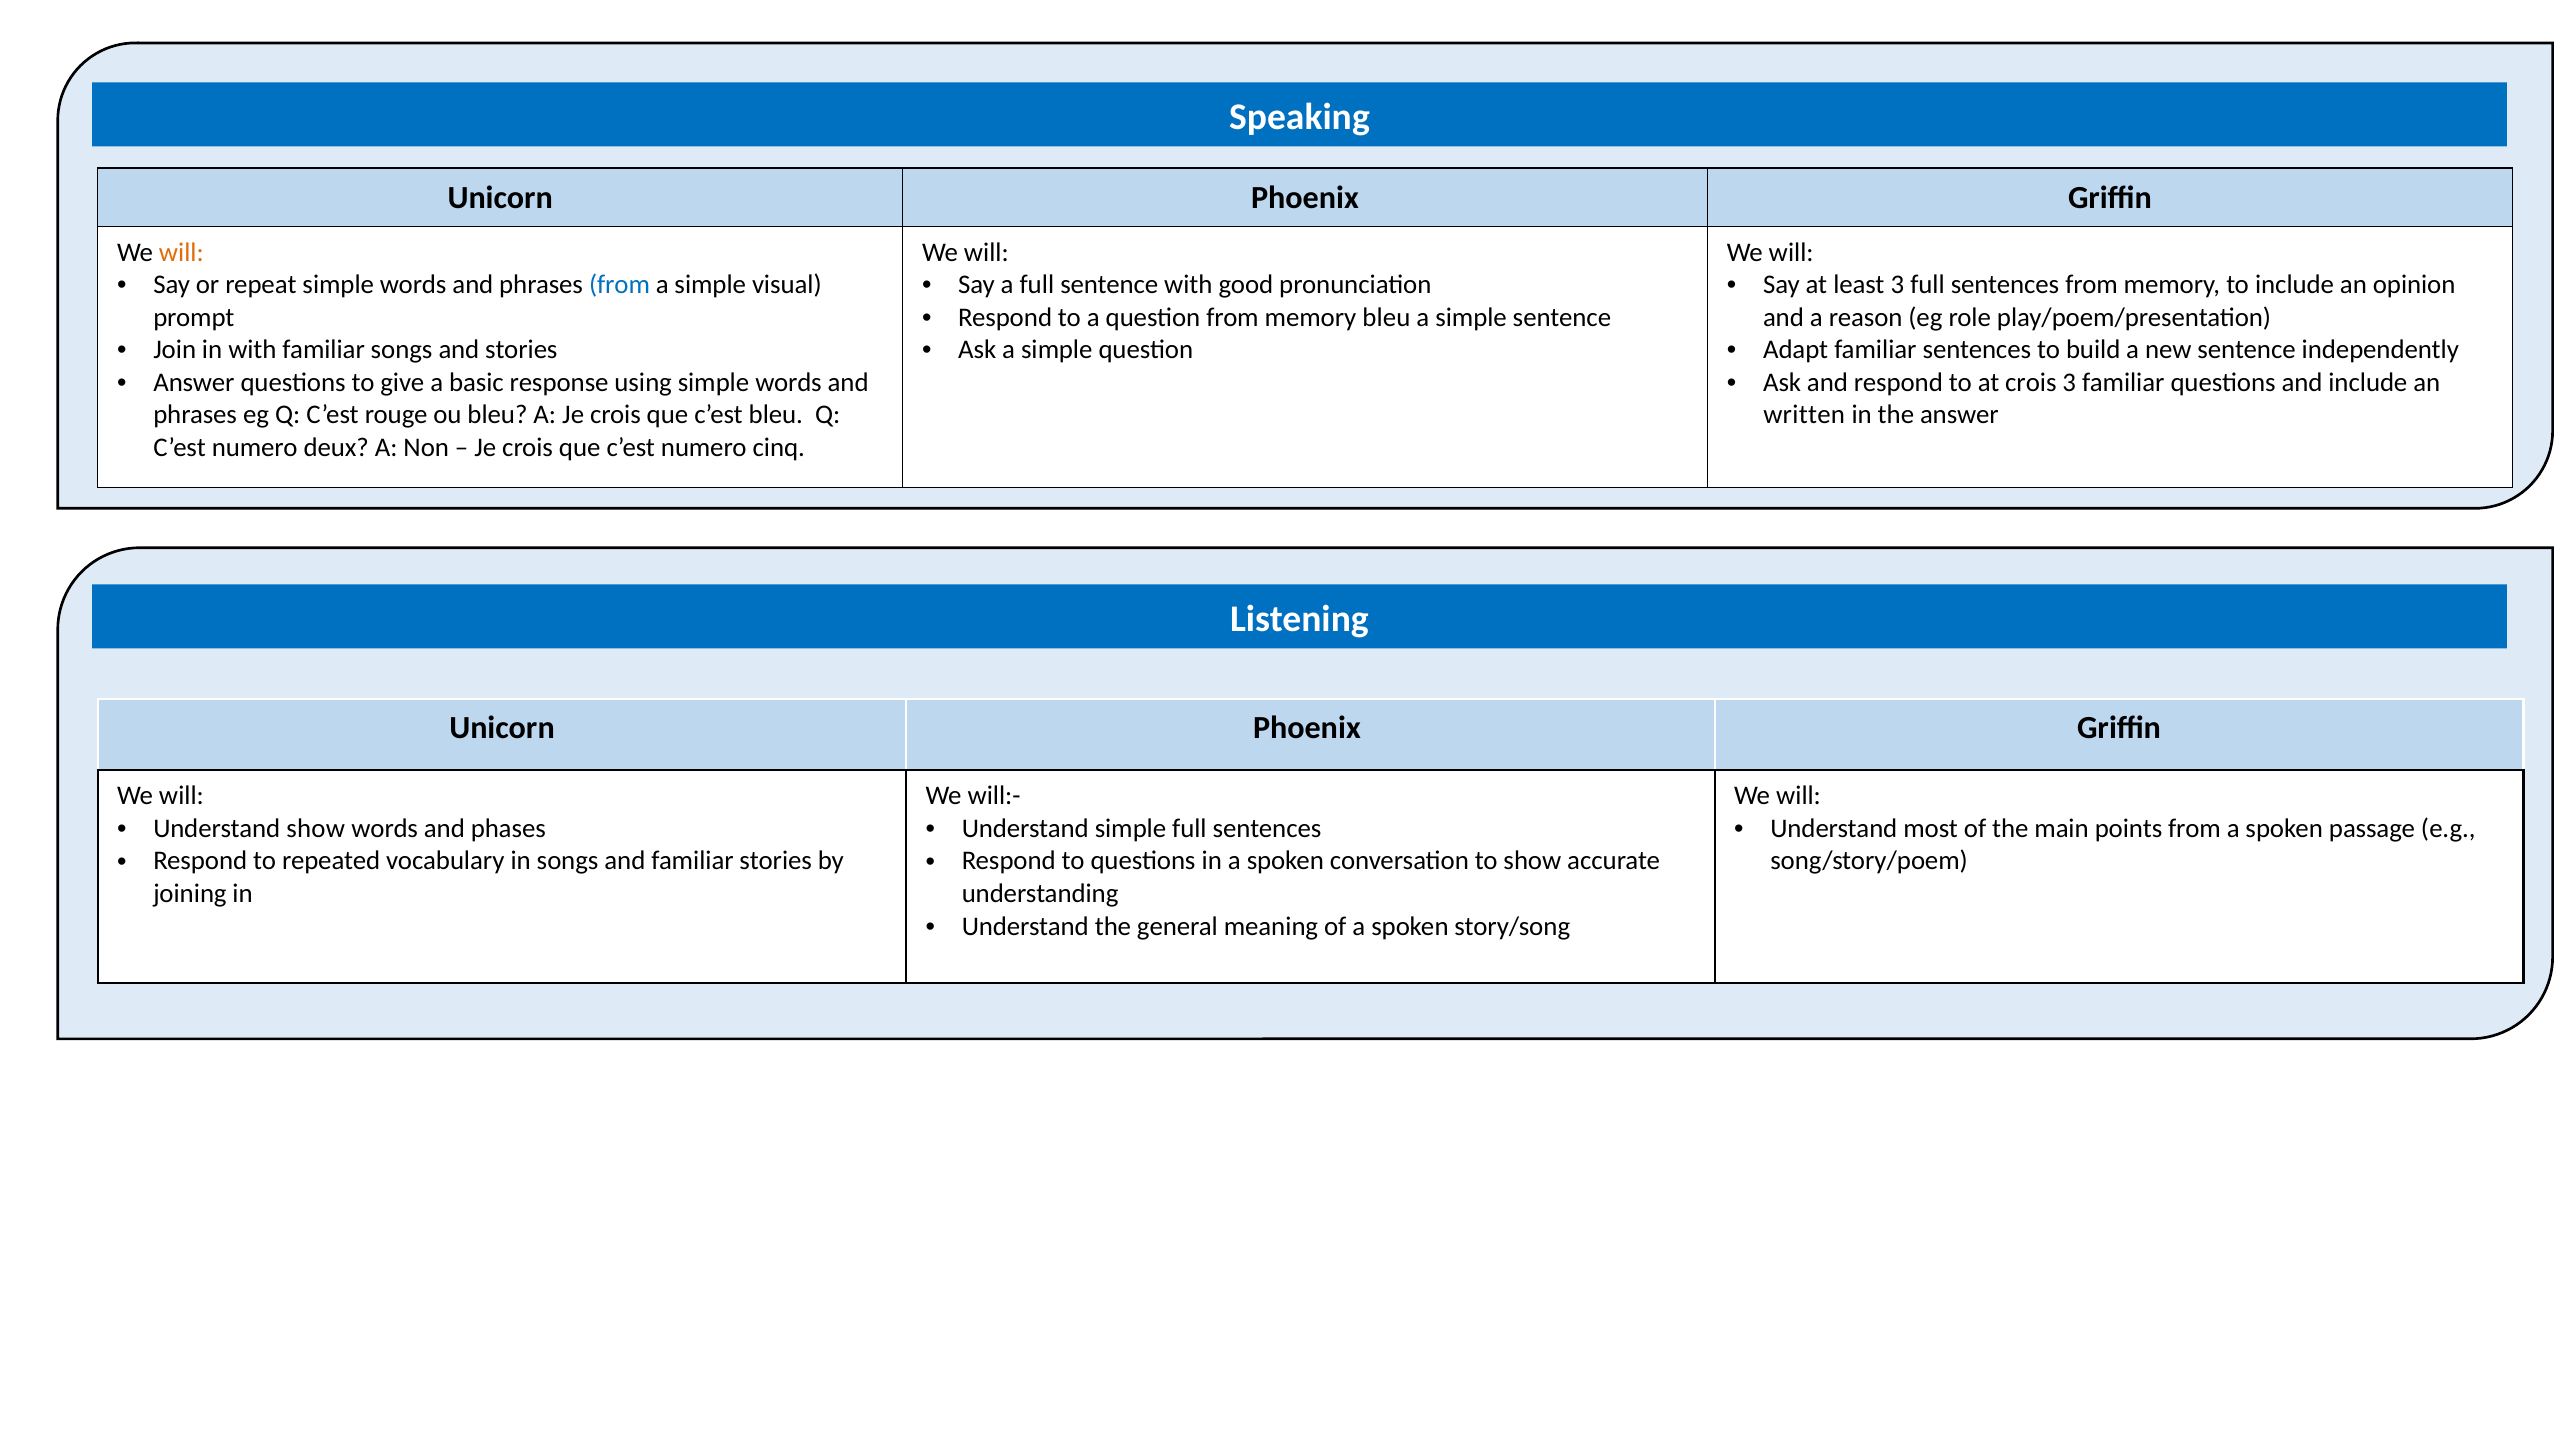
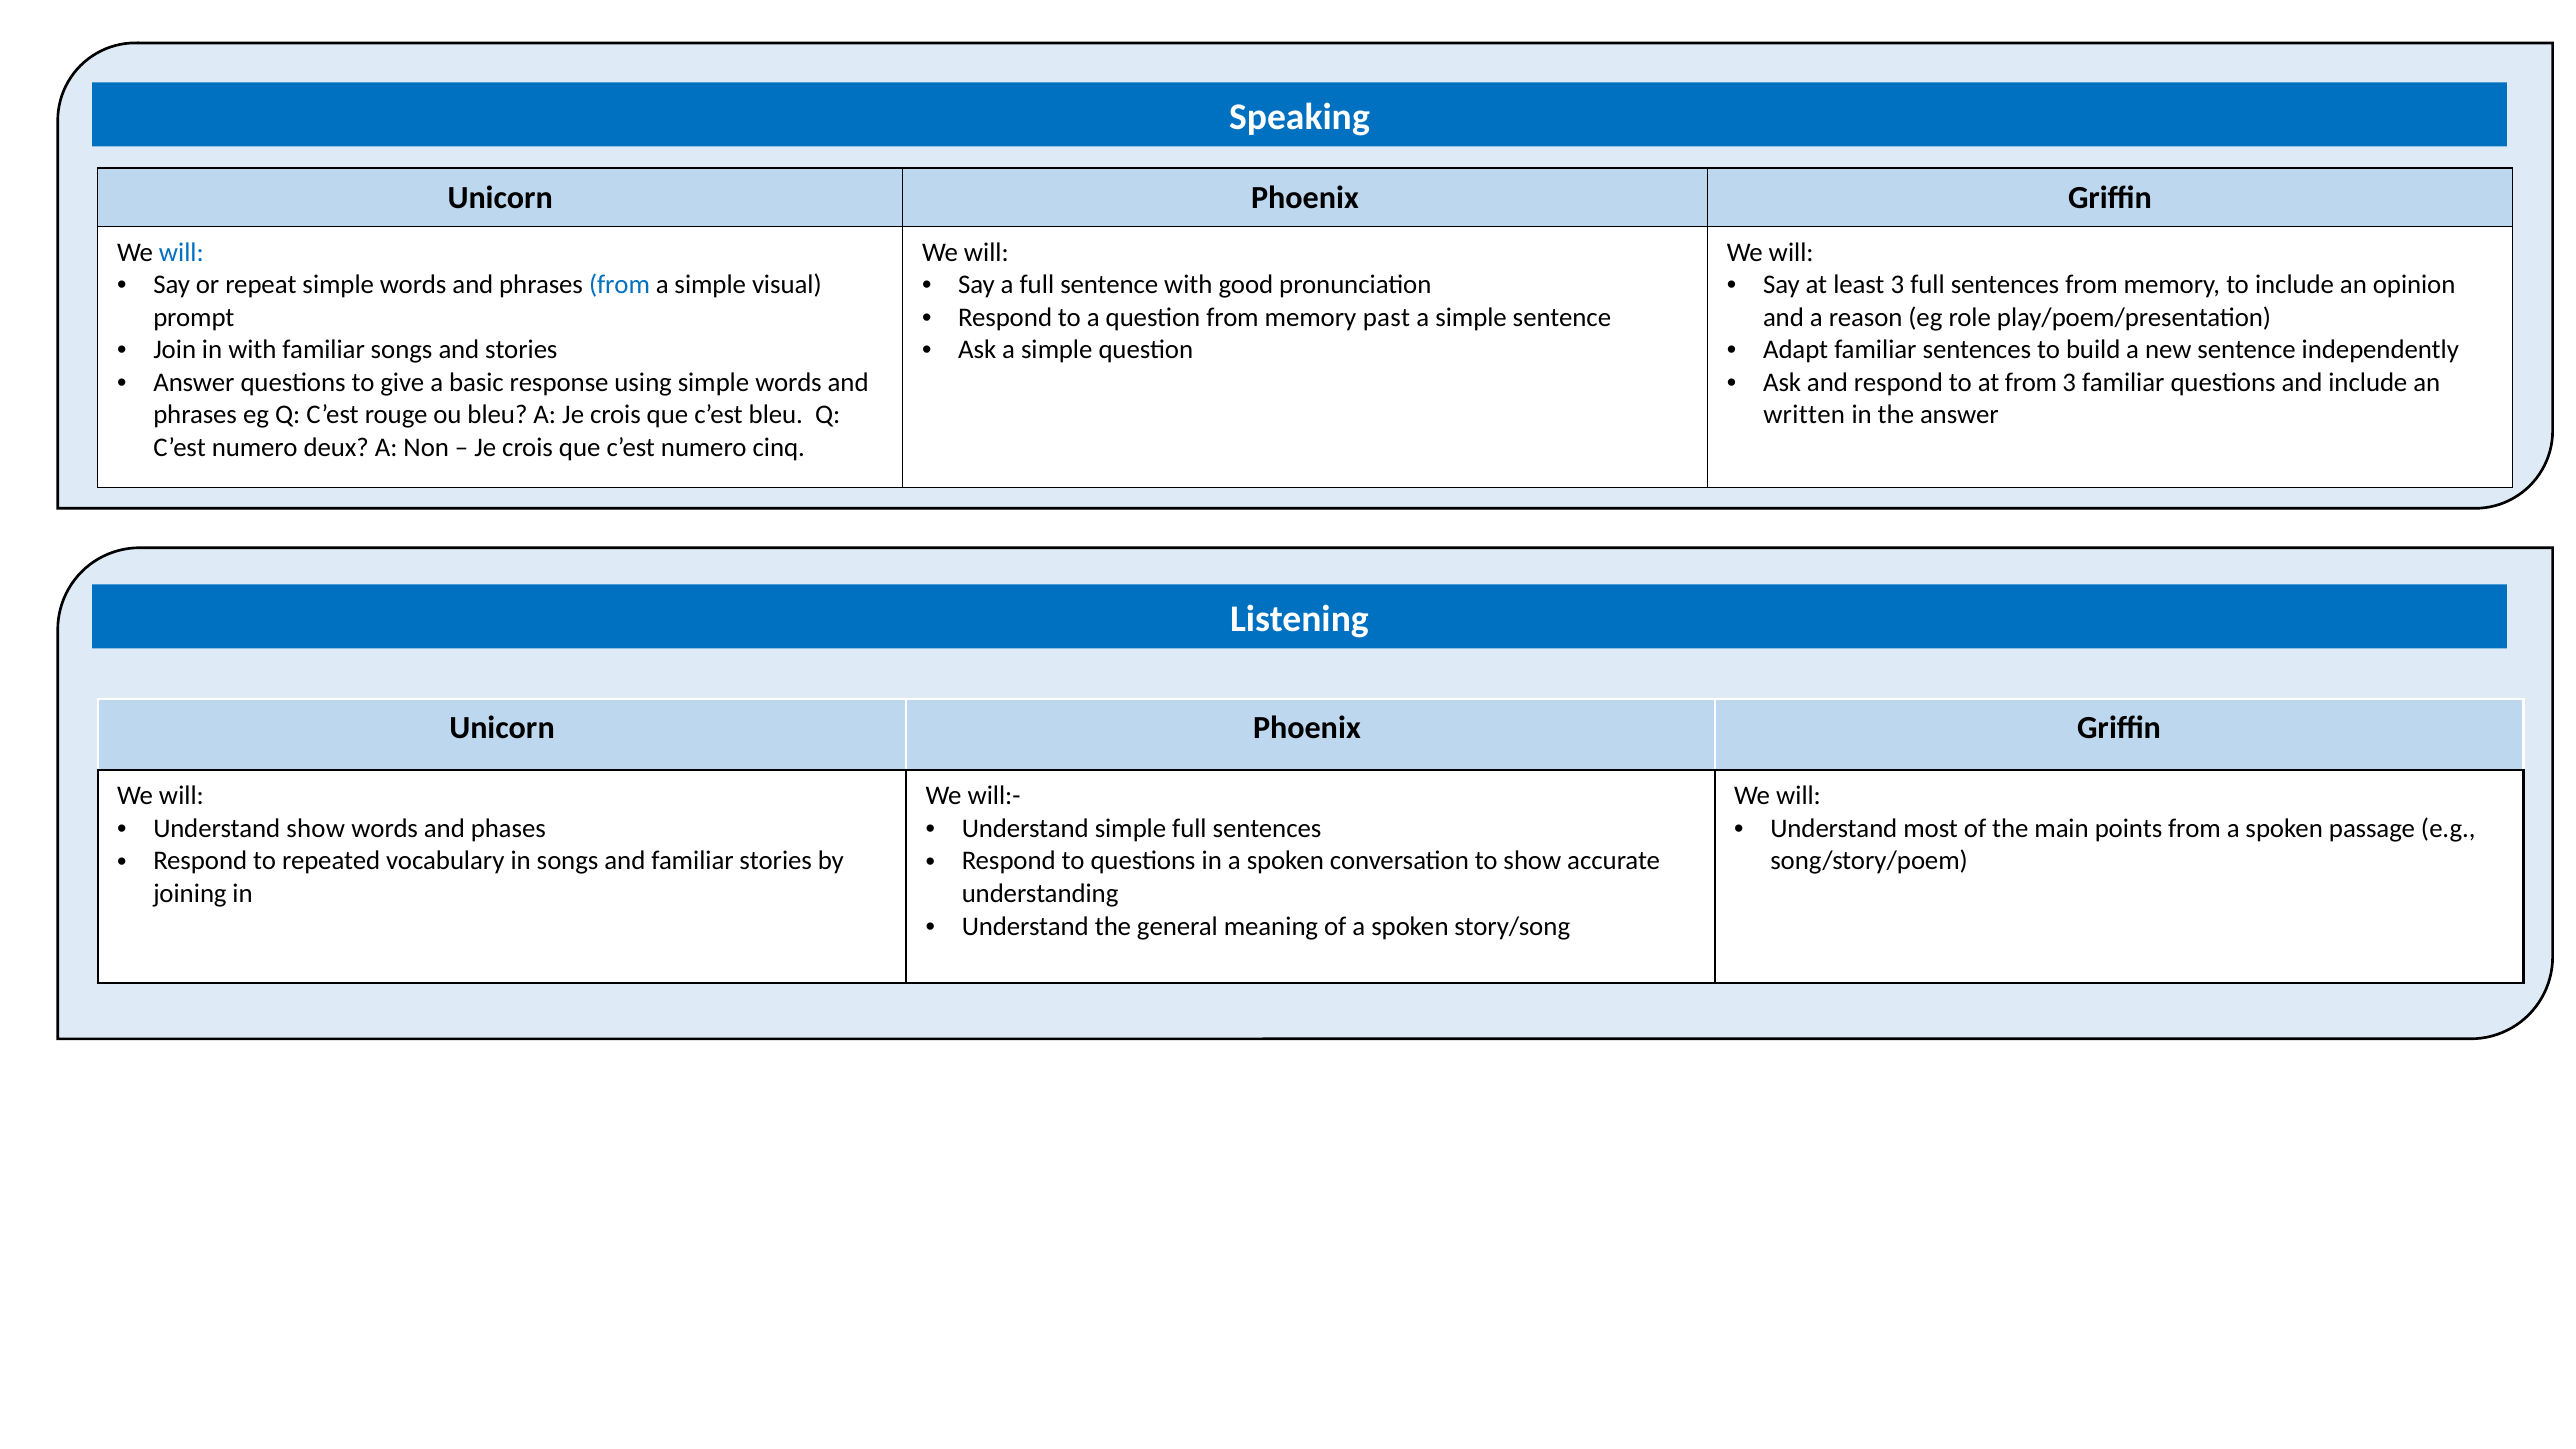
will at (181, 252) colour: orange -> blue
memory bleu: bleu -> past
at crois: crois -> from
